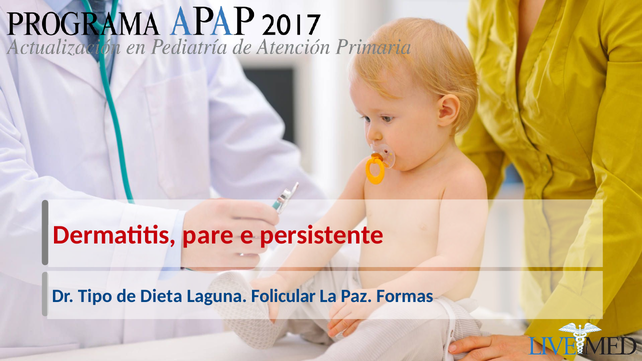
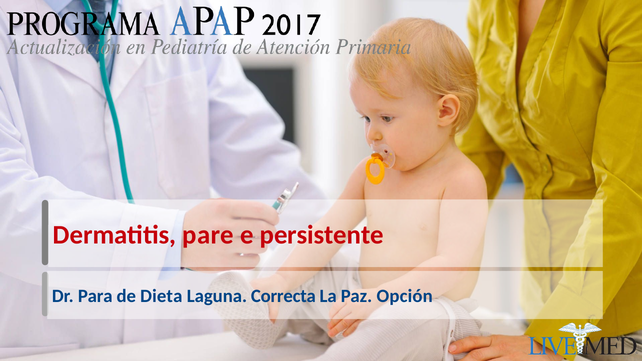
Tipo: Tipo -> Para
Folicular: Folicular -> Correcta
Formas: Formas -> Opción
